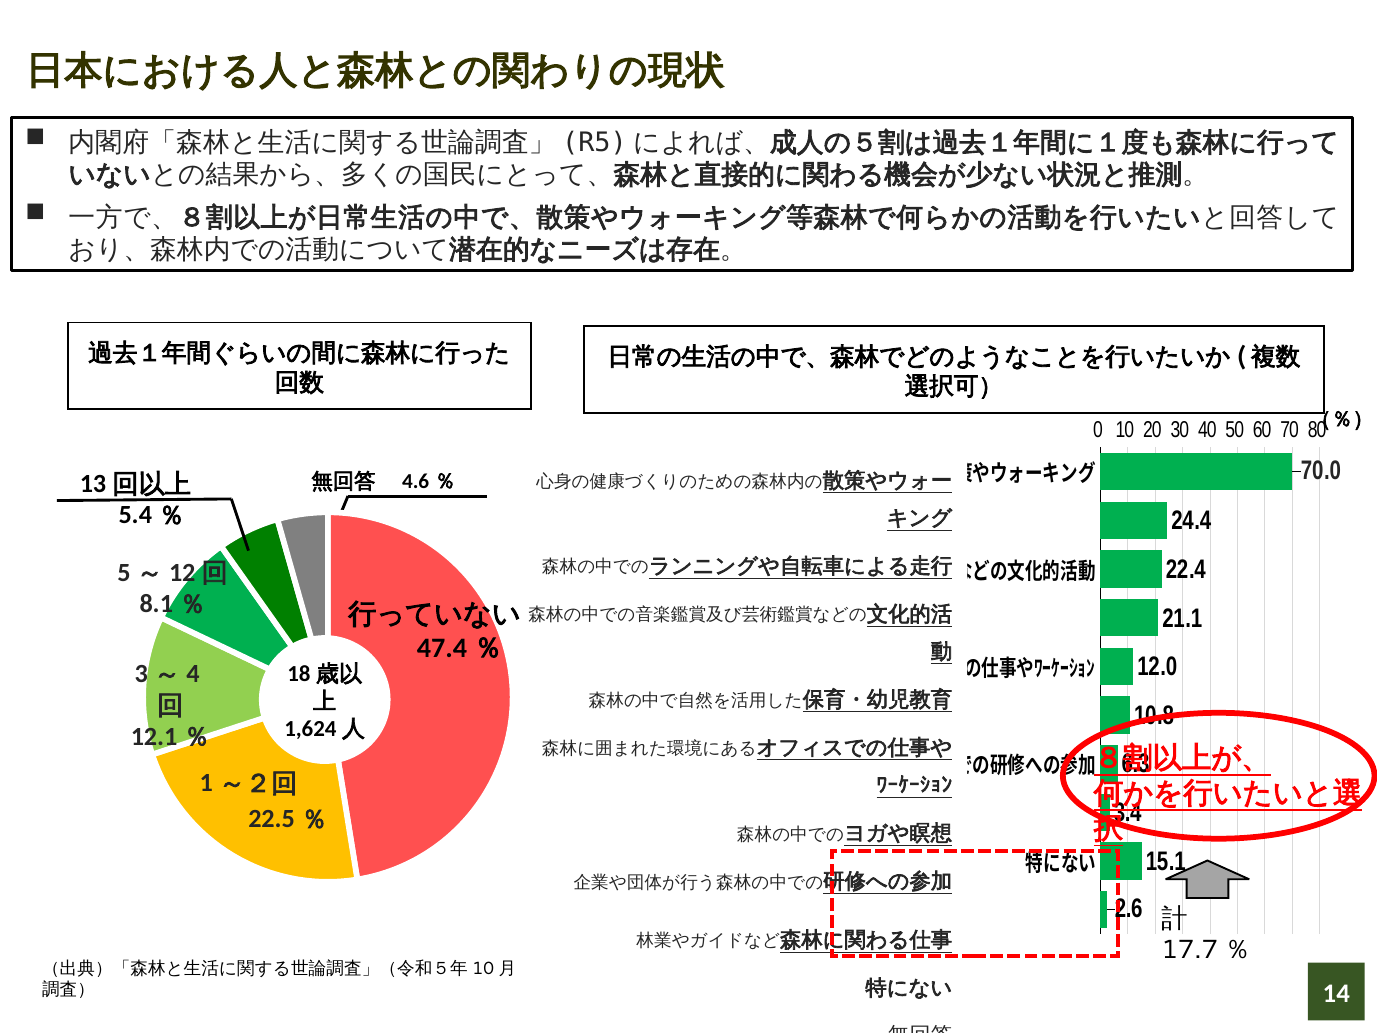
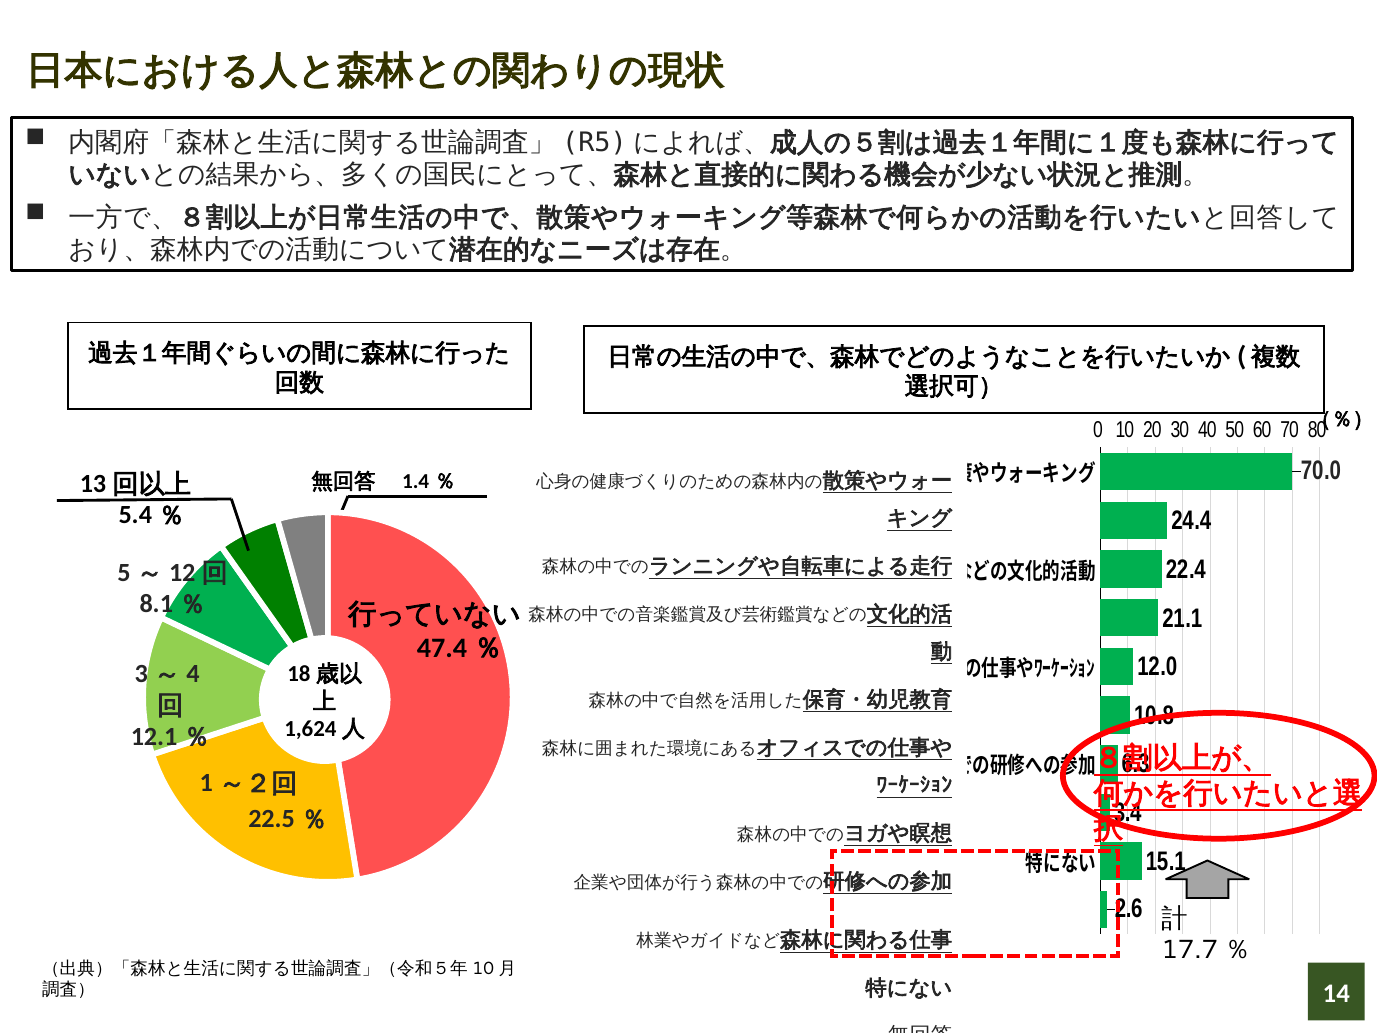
4.6: 4.6 -> 1.4
